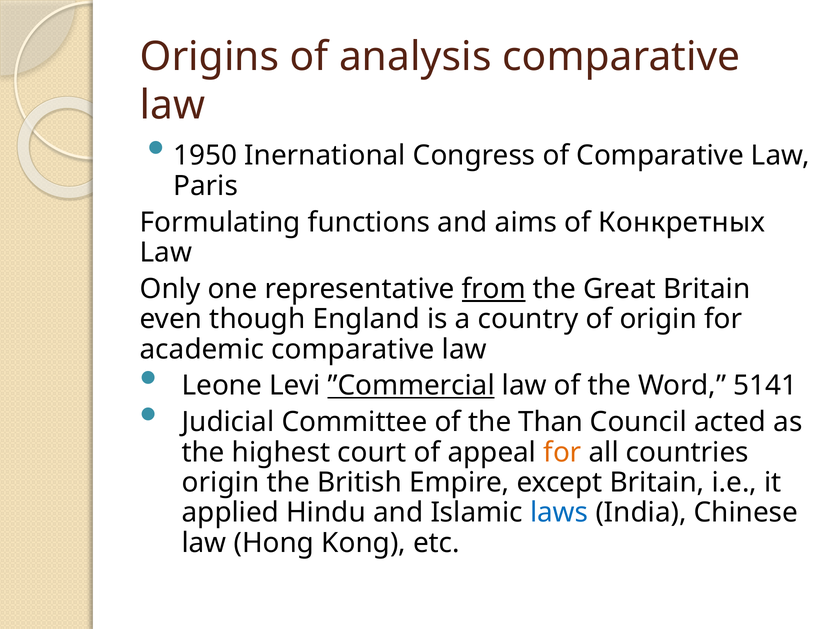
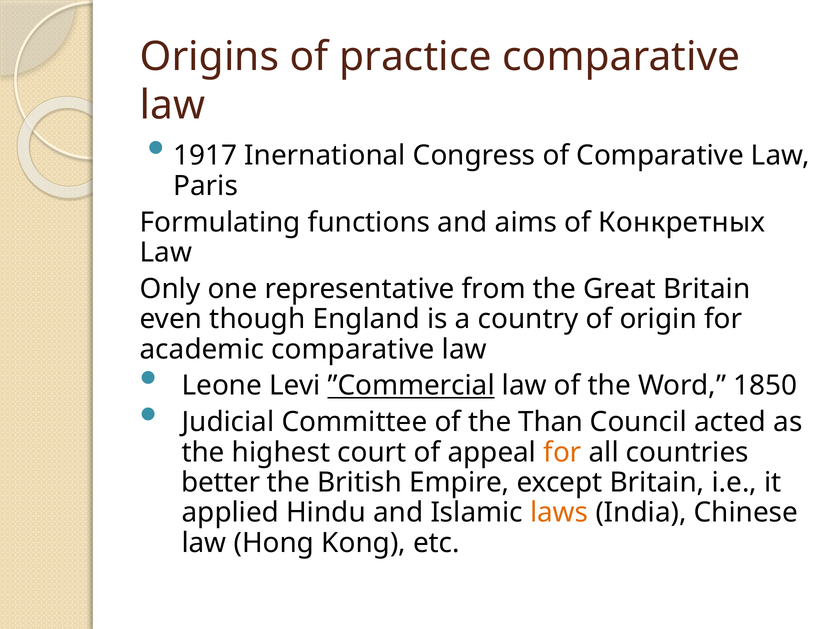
analysis: analysis -> practice
1950: 1950 -> 1917
from underline: present -> none
5141: 5141 -> 1850
origin at (221, 482): origin -> better
laws colour: blue -> orange
